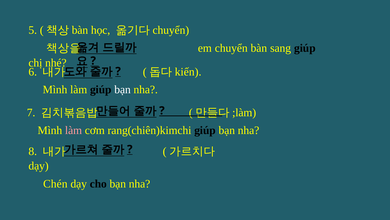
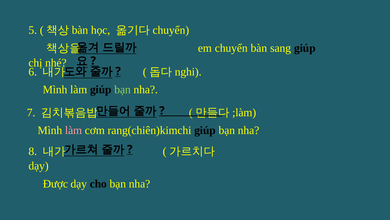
kiến: kiến -> nghi
bạn at (123, 89) colour: white -> light green
Chén: Chén -> Được
